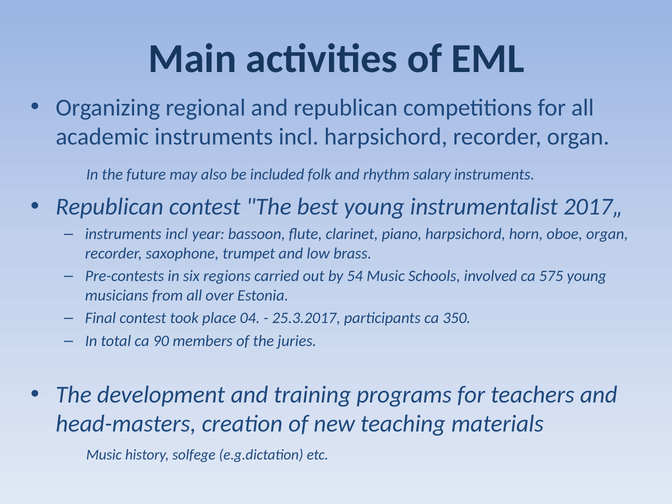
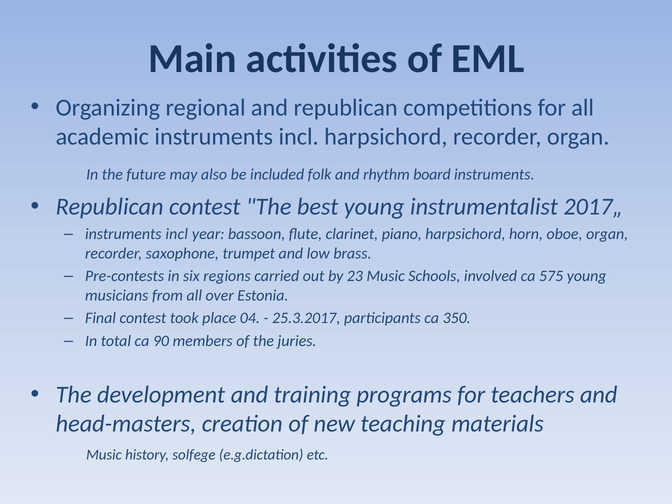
salary: salary -> board
54: 54 -> 23
